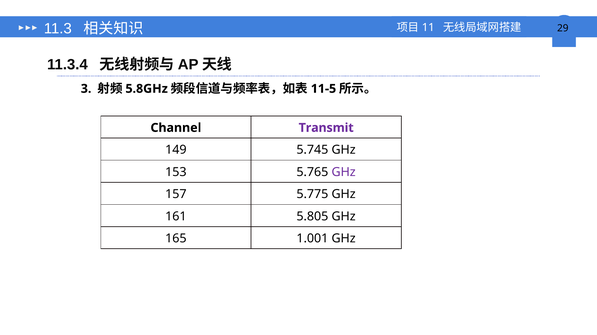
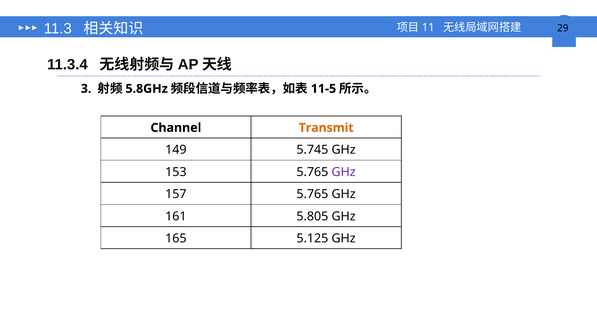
Transmit colour: purple -> orange
157 5.775: 5.775 -> 5.765
1.001: 1.001 -> 5.125
